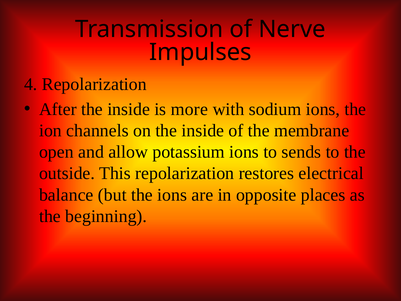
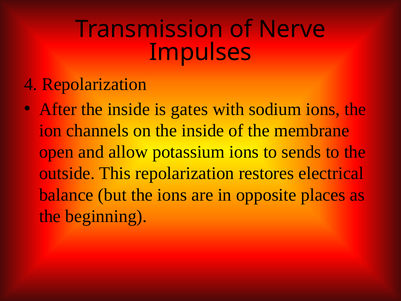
more: more -> gates
